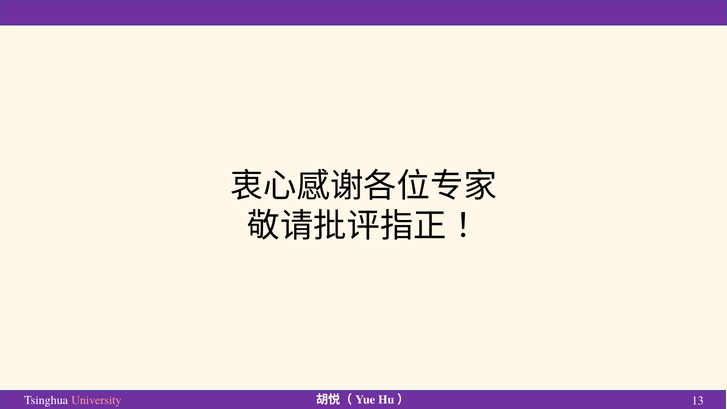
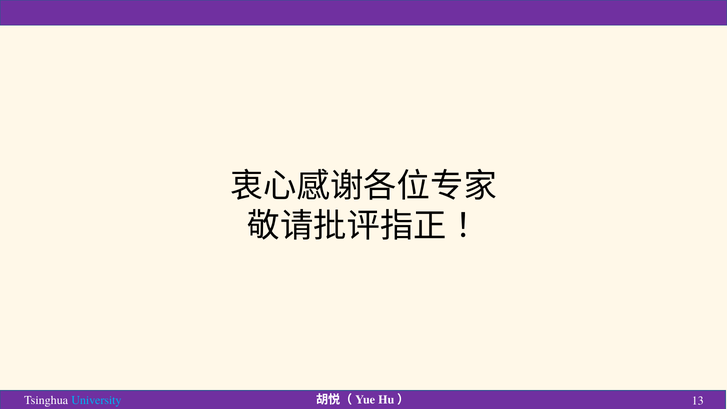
University colour: pink -> light blue
